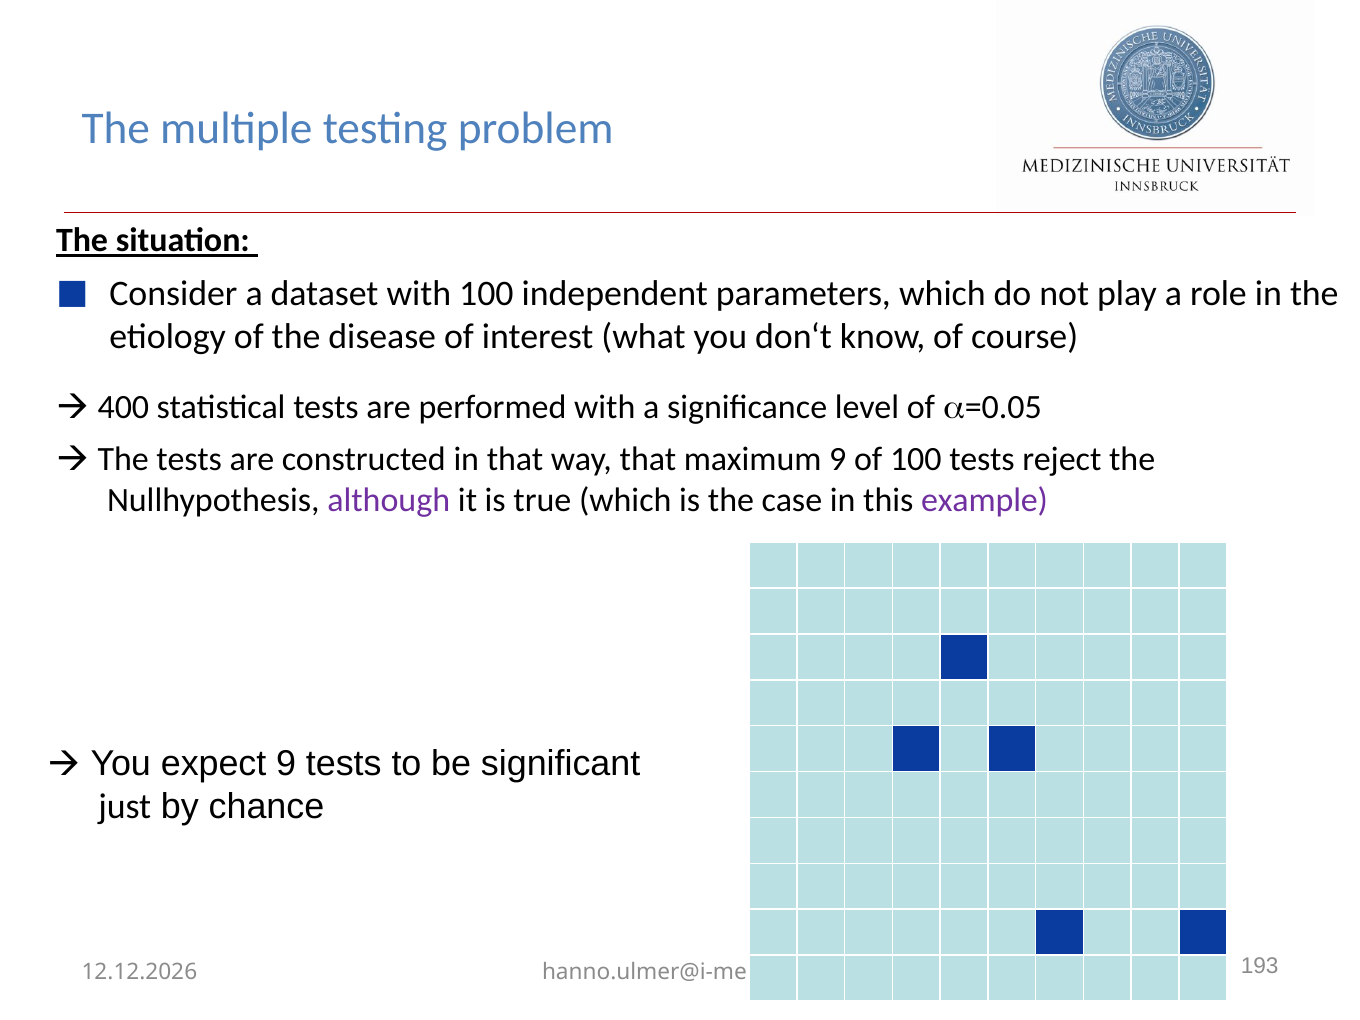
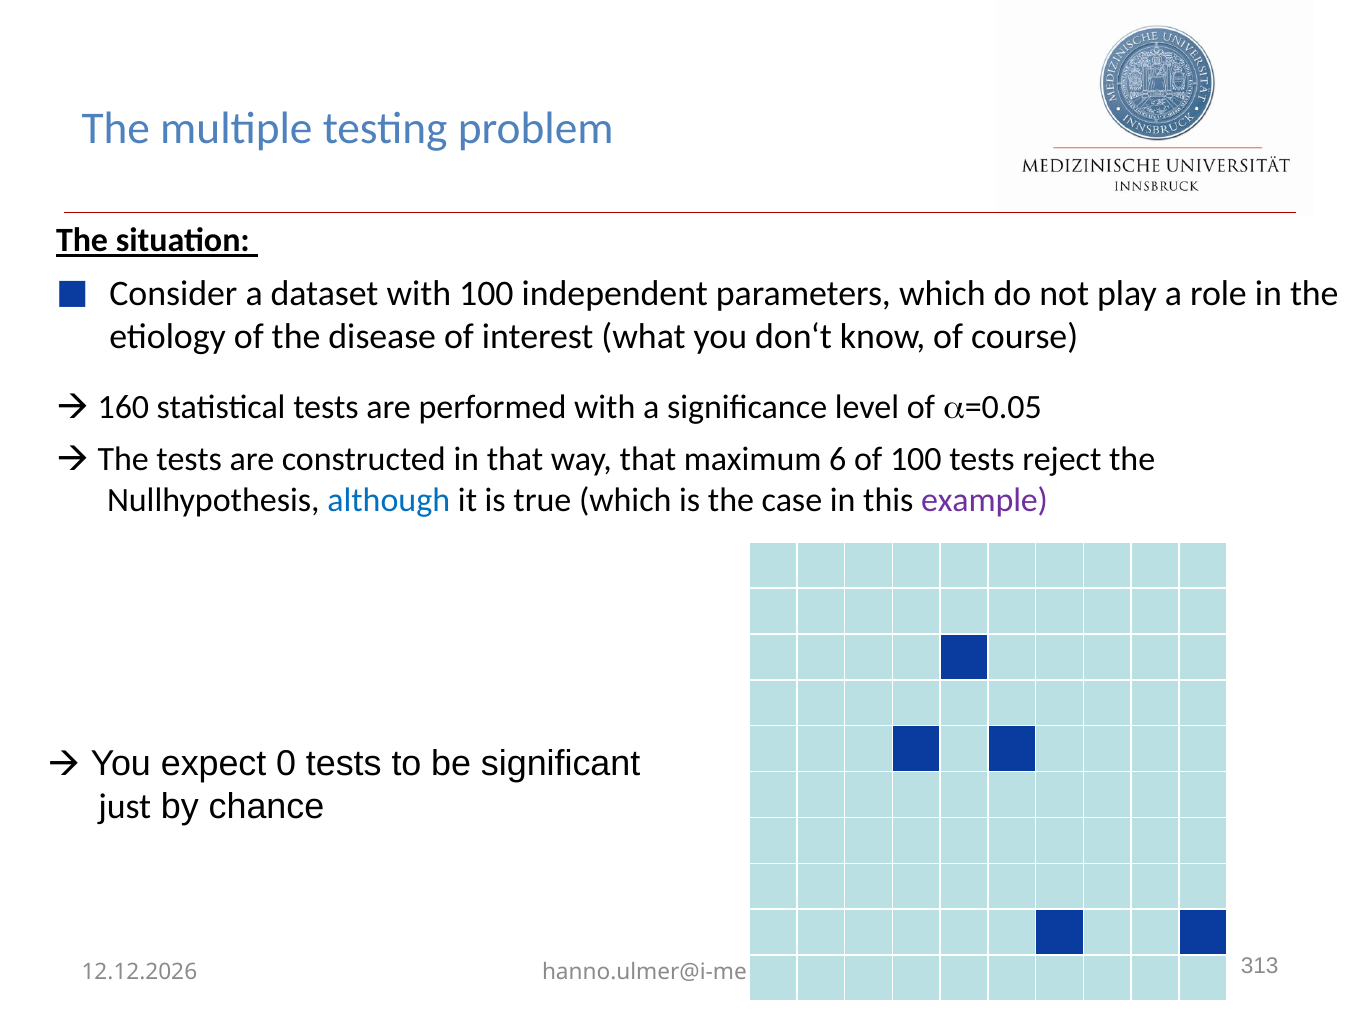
400: 400 -> 160
maximum 9: 9 -> 6
although colour: purple -> blue
expect 9: 9 -> 0
193: 193 -> 313
